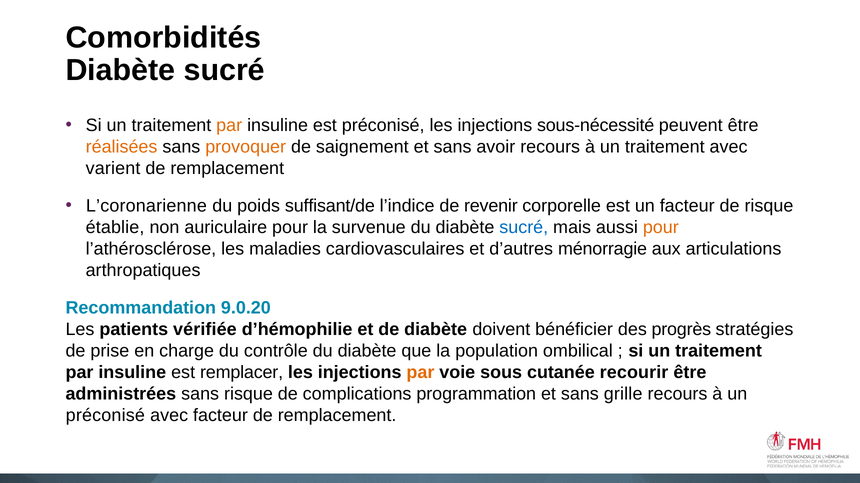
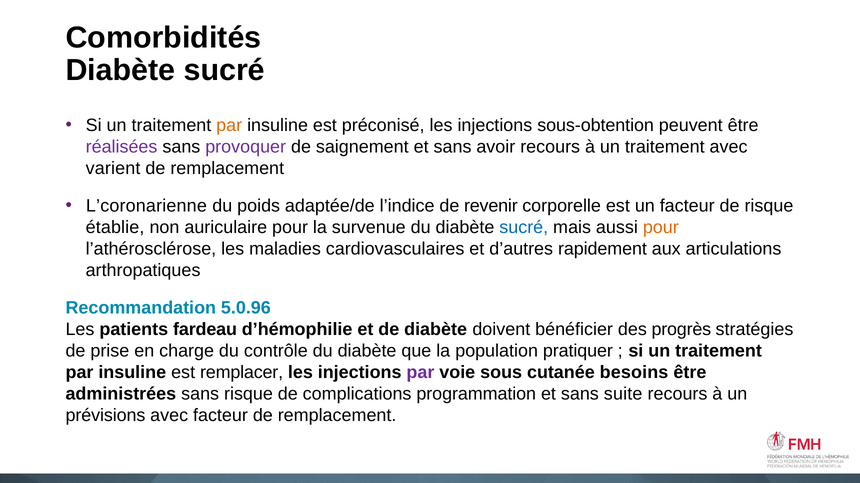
sous‑nécessité: sous‑nécessité -> sous‑obtention
réalisées colour: orange -> purple
provoquer colour: orange -> purple
suffisant/de: suffisant/de -> adaptée/de
ménorragie: ménorragie -> rapidement
9.0.20: 9.0.20 -> 5.0.96
vérifiée: vérifiée -> fardeau
ombilical: ombilical -> pratiquer
par at (420, 373) colour: orange -> purple
recourir: recourir -> besoins
grille: grille -> suite
préconisé at (105, 416): préconisé -> prévisions
